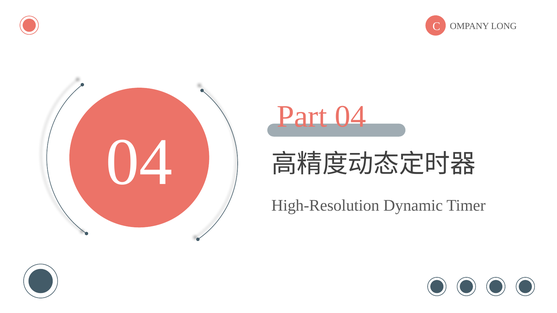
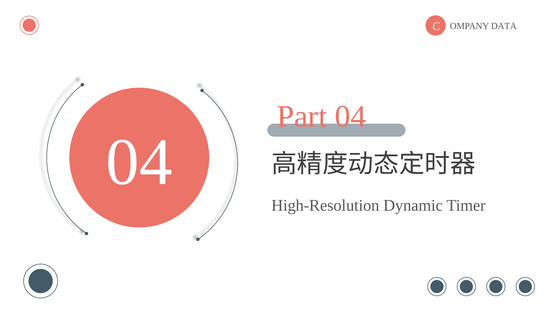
LONG: LONG -> DATA
